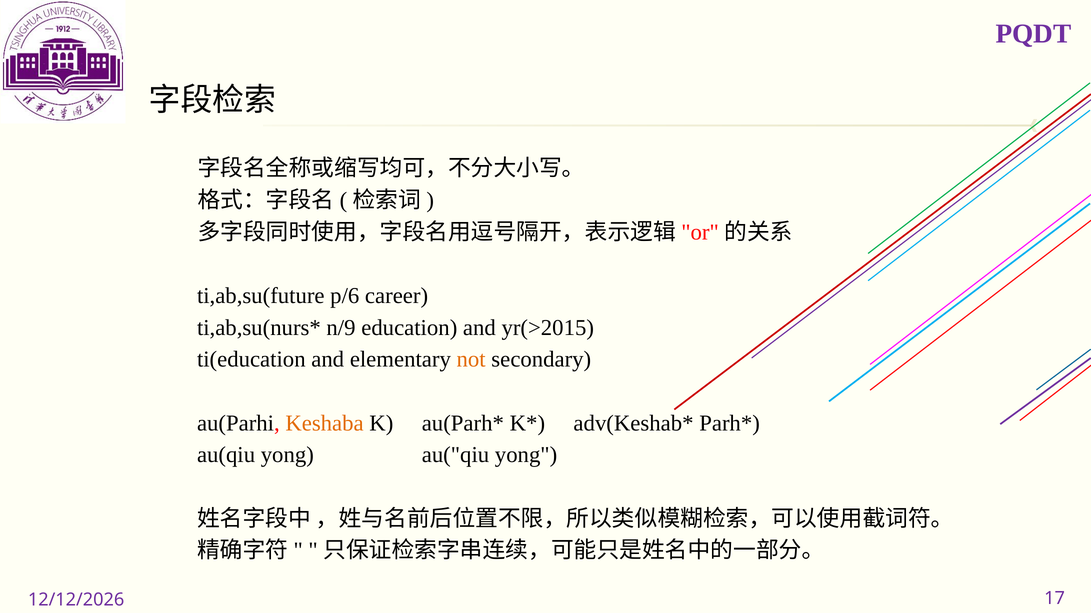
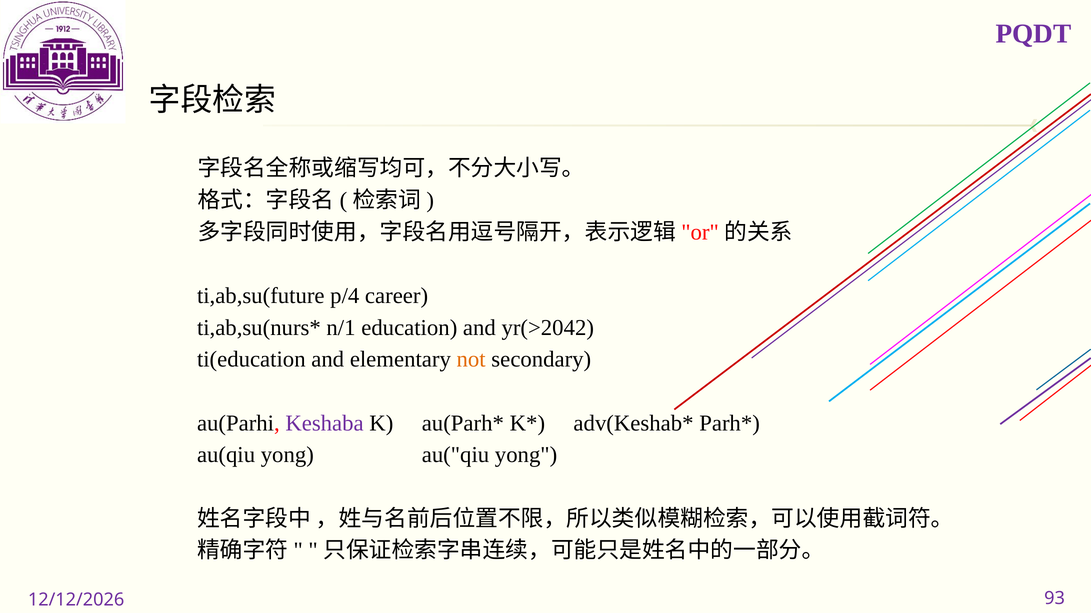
p/6: p/6 -> p/4
n/9: n/9 -> n/1
yr(>2015: yr(>2015 -> yr(>2042
Keshaba colour: orange -> purple
17: 17 -> 93
